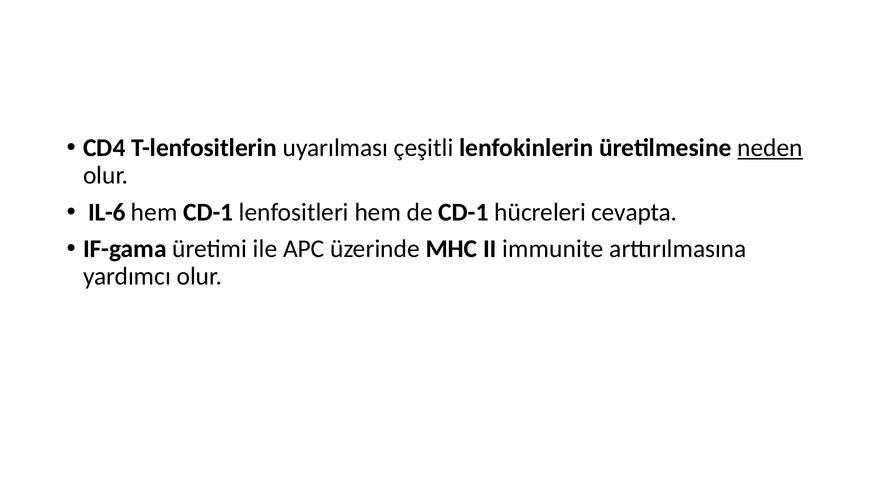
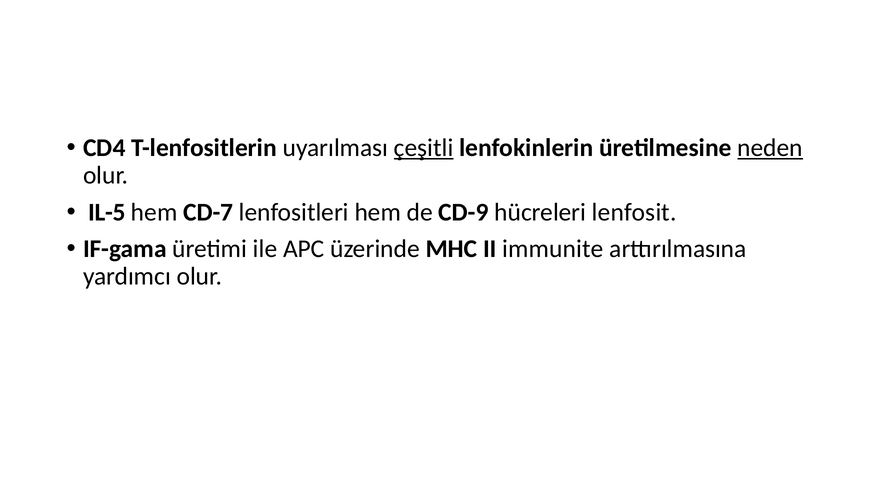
çeşitli underline: none -> present
IL-6: IL-6 -> IL-5
hem CD-1: CD-1 -> CD-7
de CD-1: CD-1 -> CD-9
cevapta: cevapta -> lenfosit
